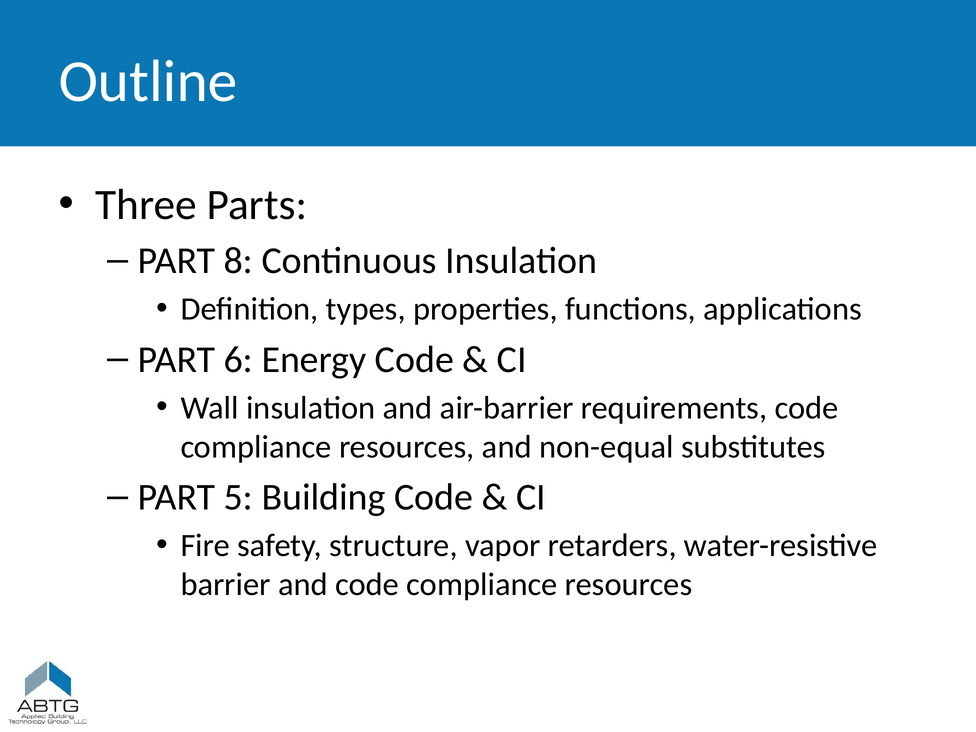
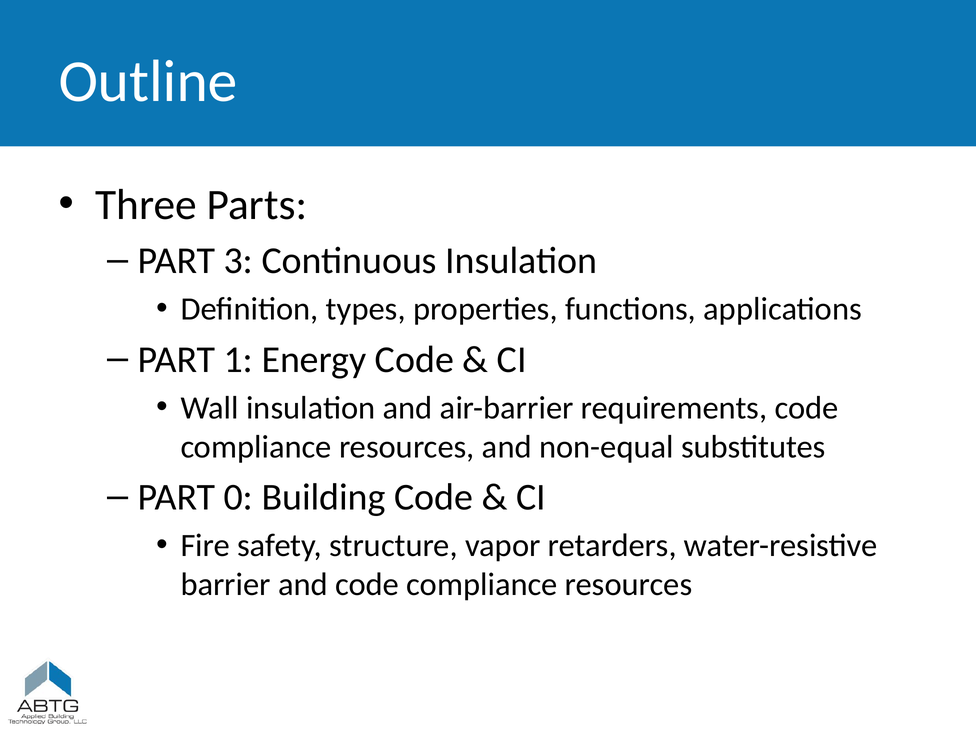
8: 8 -> 3
6: 6 -> 1
5: 5 -> 0
